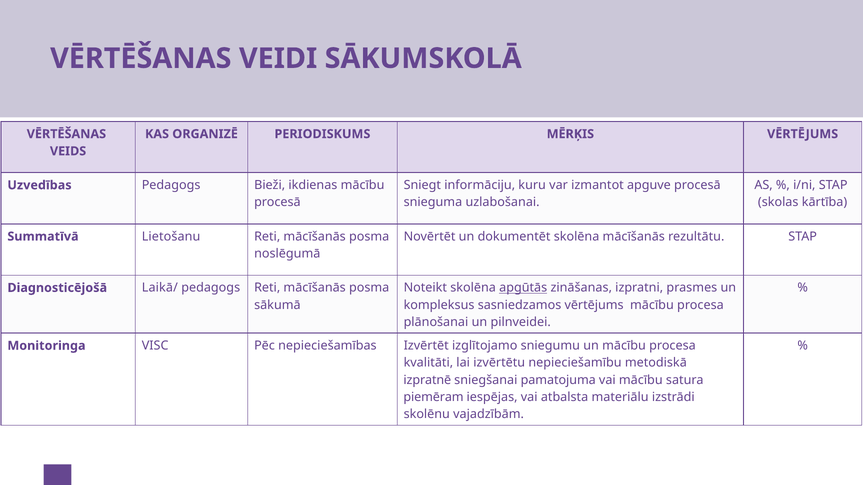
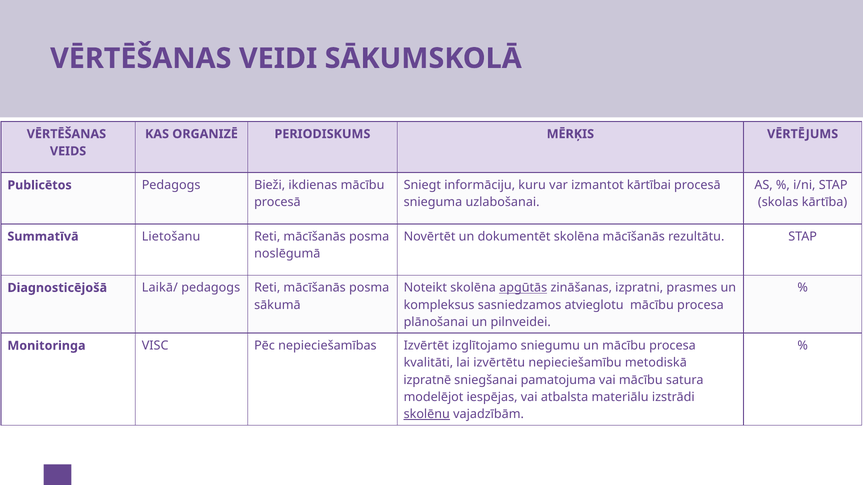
apguve: apguve -> kārtībai
Uzvedības: Uzvedības -> Publicētos
sasniedzamos vērtējums: vērtējums -> atvieglotu
piemēram: piemēram -> modelējot
skolēnu underline: none -> present
